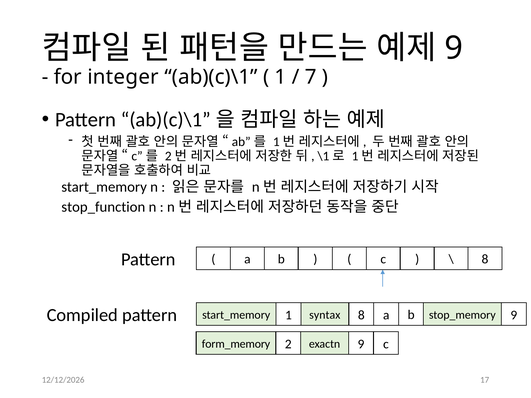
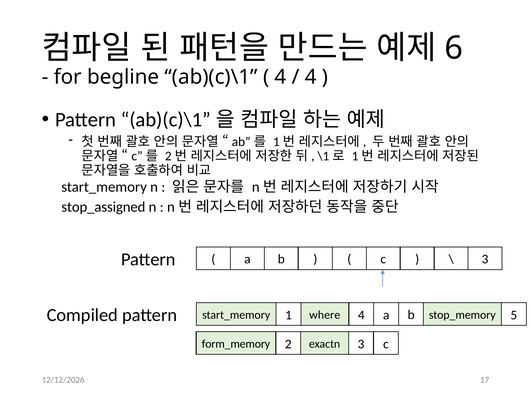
9 at (454, 48): 9 -> 6
integer: integer -> begline
1 at (280, 77): 1 -> 4
7 at (311, 77): 7 -> 4
stop_function: stop_function -> stop_assigned
8 at (485, 259): 8 -> 3
pattern 8: 8 -> 4
stop_memory 9: 9 -> 5
syntax: syntax -> where
exactn 9: 9 -> 3
